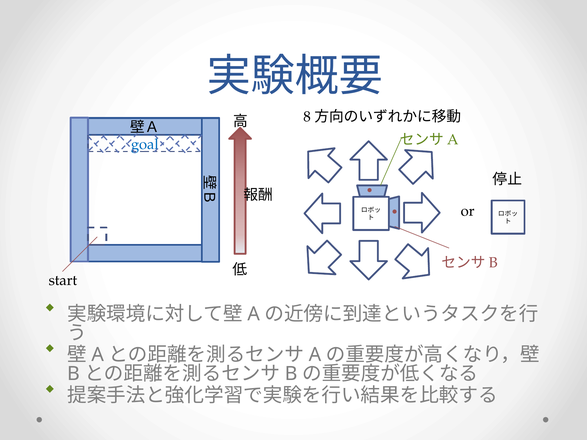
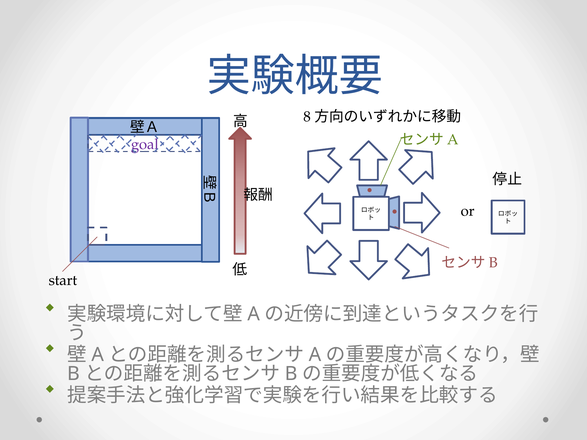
goal colour: blue -> purple
